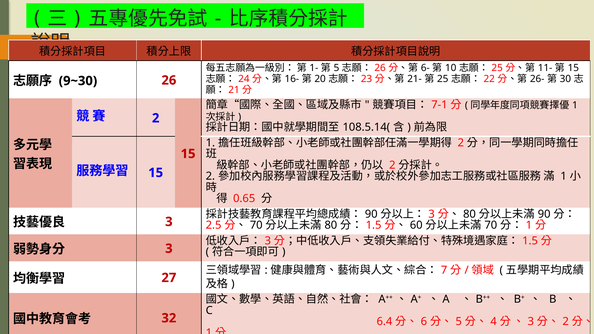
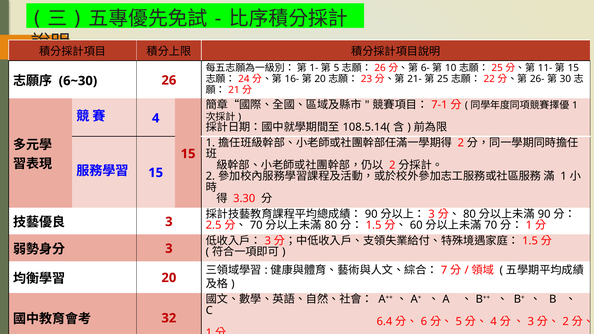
9~30: 9~30 -> 6~30
2 at (156, 118): 2 -> 4
0.65: 0.65 -> 3.30
27 at (169, 278): 27 -> 20
